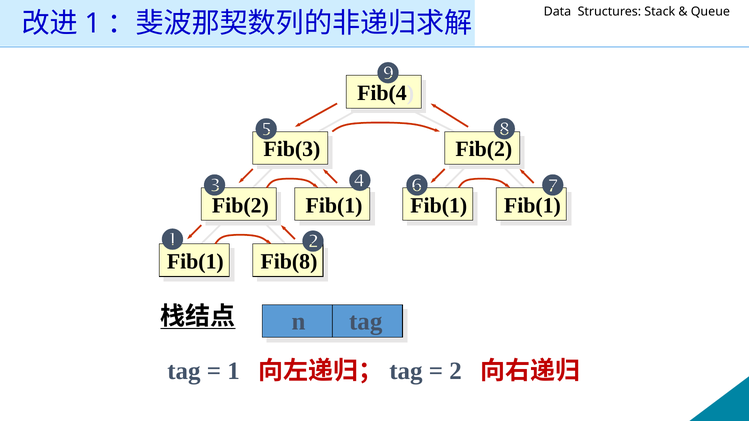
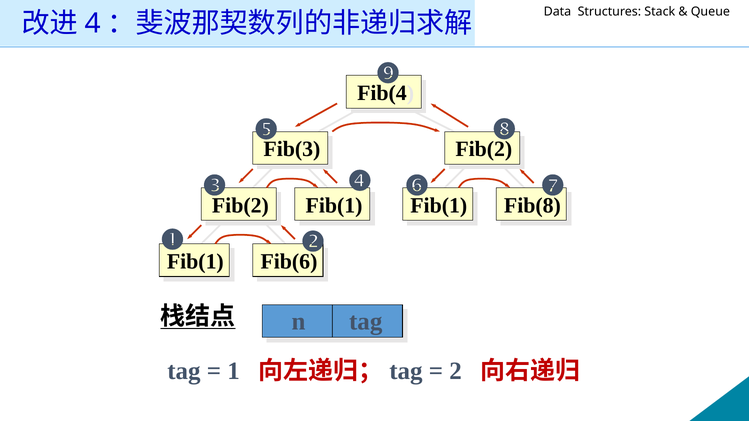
1 at (93, 24): 1 -> 4
Fib(1 Fib(1: Fib(1 -> Fib(8
Fib(8: Fib(8 -> Fib(6
